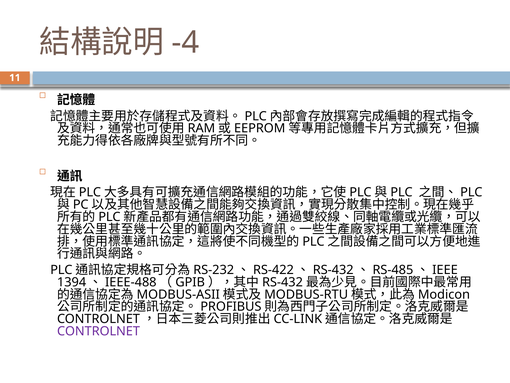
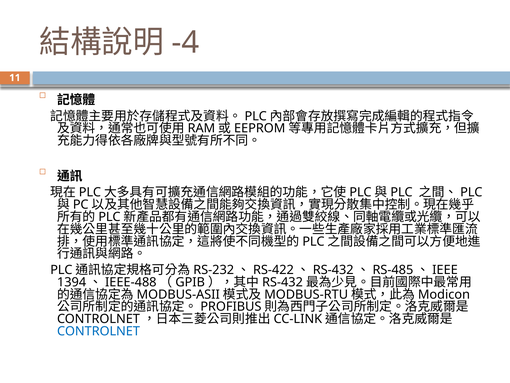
CONTROLNET colour: purple -> blue
